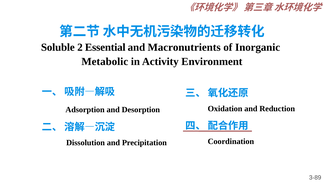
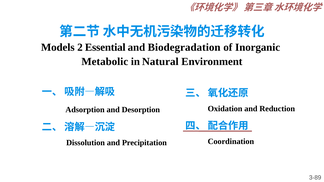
Soluble: Soluble -> Models
Macronutrients: Macronutrients -> Biodegradation
Activity: Activity -> Natural
